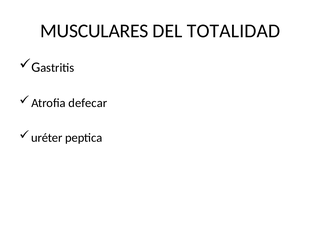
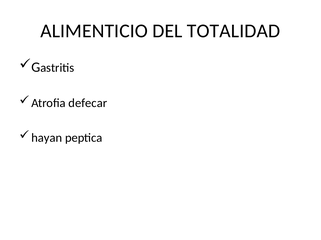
MUSCULARES: MUSCULARES -> ALIMENTICIO
uréter: uréter -> hayan
